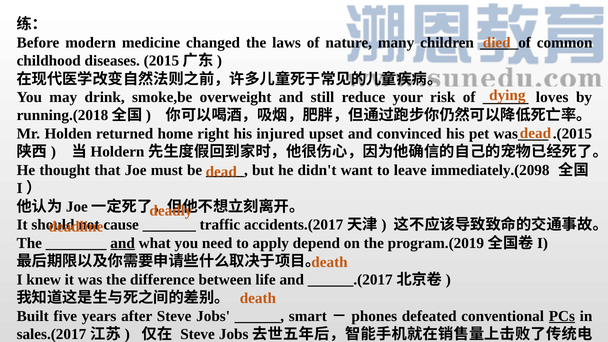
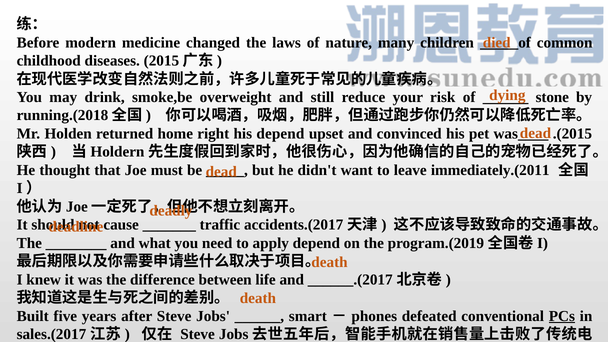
loves: loves -> stone
his injured: injured -> depend
immediately.(2098: immediately.(2098 -> immediately.(2011
and at (123, 243) underline: present -> none
